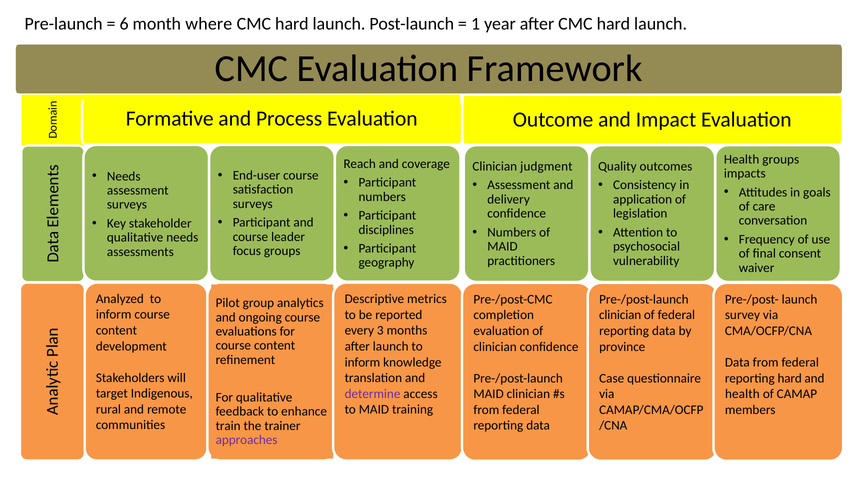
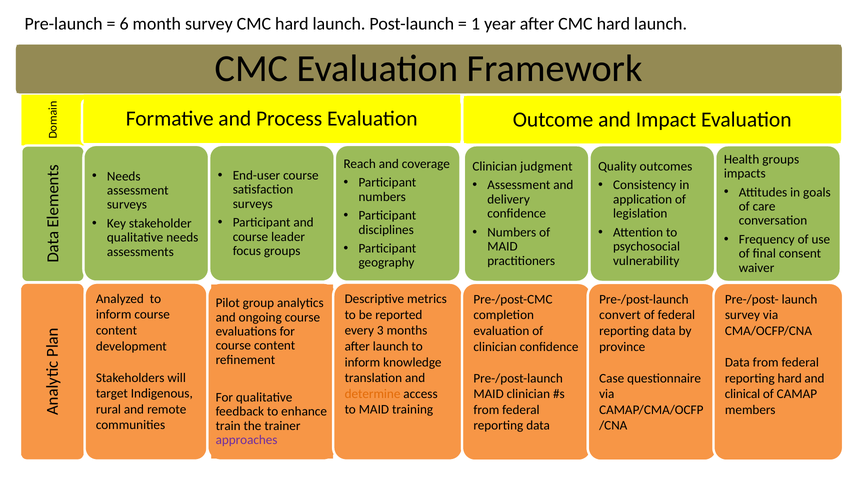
month where: where -> survey
clinician at (620, 315): clinician -> convert
determine colour: purple -> orange
health at (742, 394): health -> clinical
